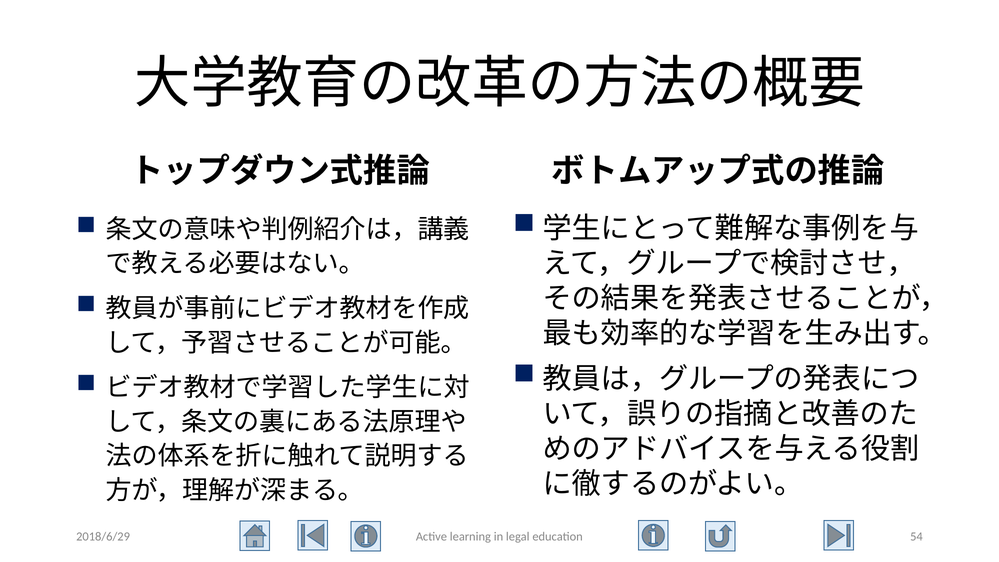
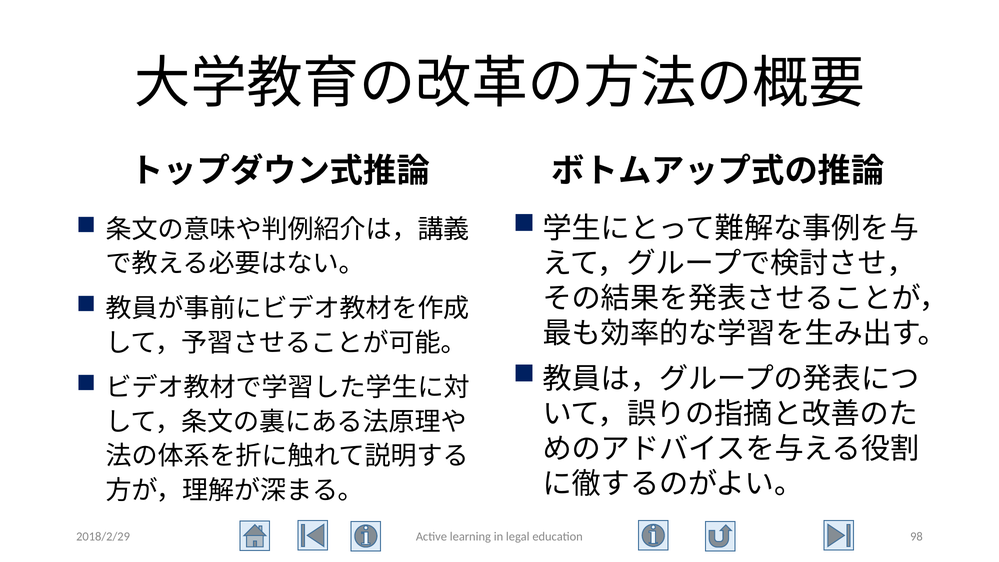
2018/6/29: 2018/6/29 -> 2018/2/29
54: 54 -> 98
